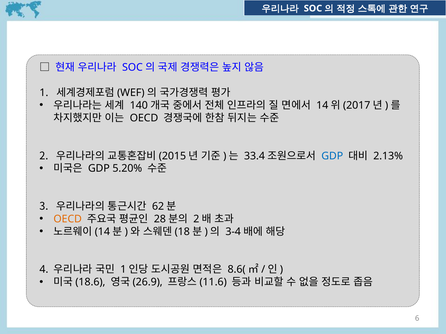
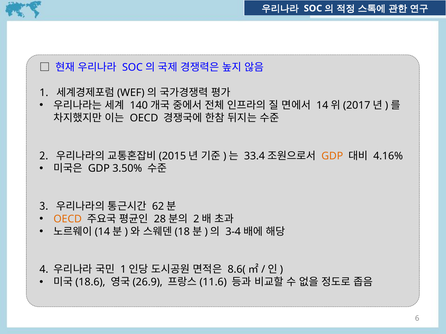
GDP at (332, 156) colour: blue -> orange
2.13%: 2.13% -> 4.16%
5.20%: 5.20% -> 3.50%
